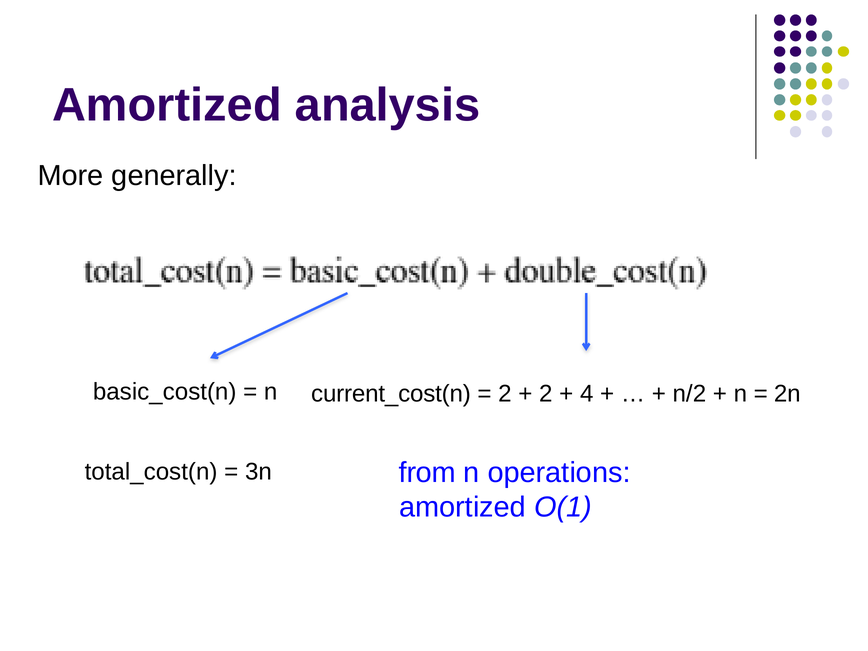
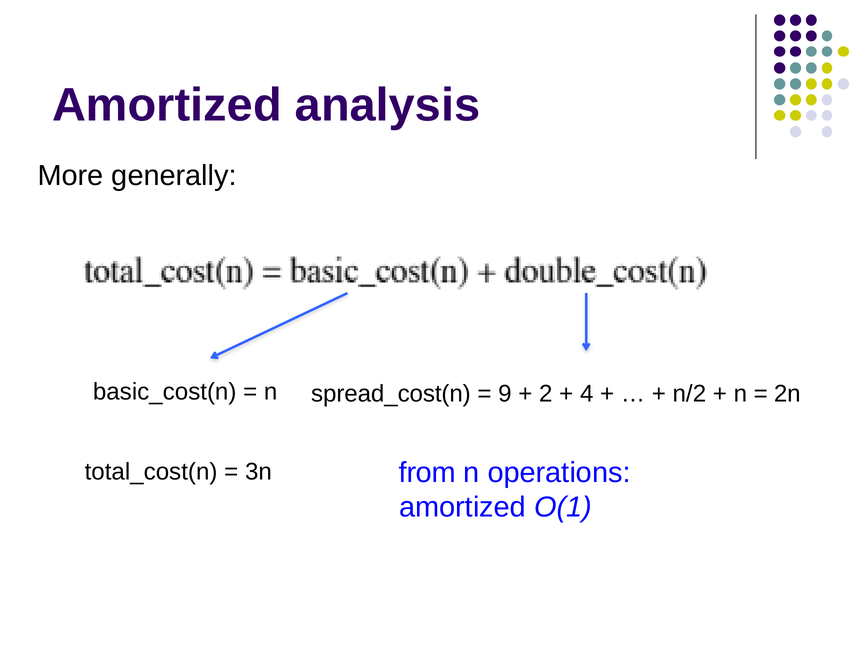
current_cost(n: current_cost(n -> spread_cost(n
2 at (505, 394): 2 -> 9
